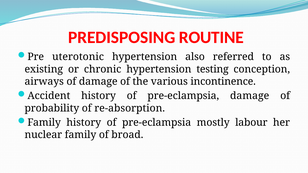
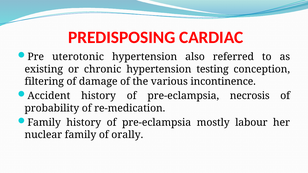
ROUTINE: ROUTINE -> CARDIAC
airways: airways -> filtering
pre-eclampsia damage: damage -> necrosis
re-absorption: re-absorption -> re-medication
broad: broad -> orally
